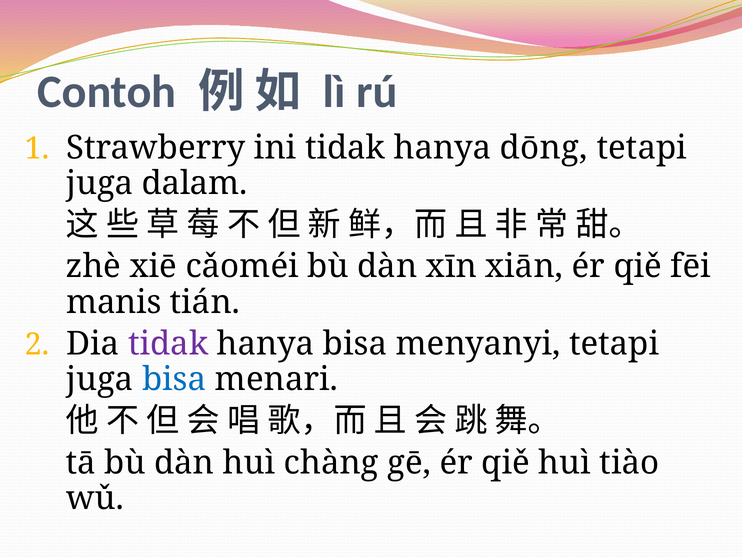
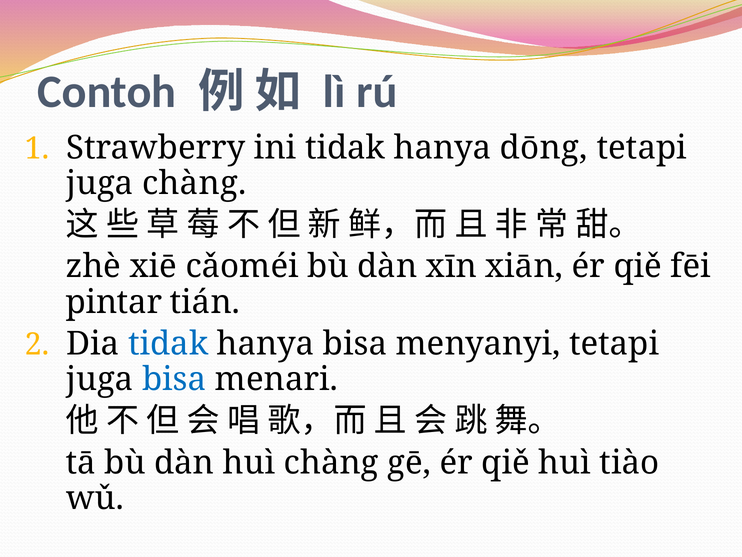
juga dalam: dalam -> chàng
manis: manis -> pintar
tidak at (168, 343) colour: purple -> blue
